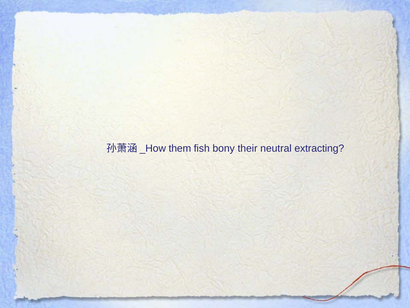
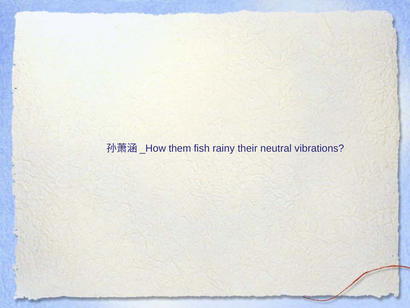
bony: bony -> rainy
extracting: extracting -> vibrations
